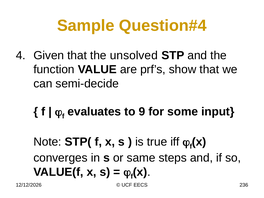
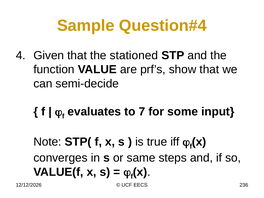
unsolved: unsolved -> stationed
9: 9 -> 7
